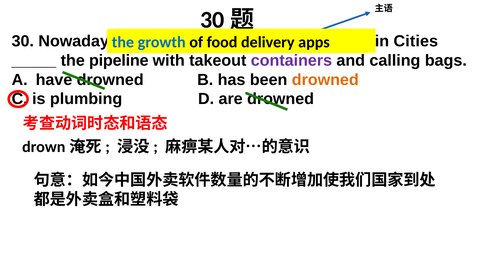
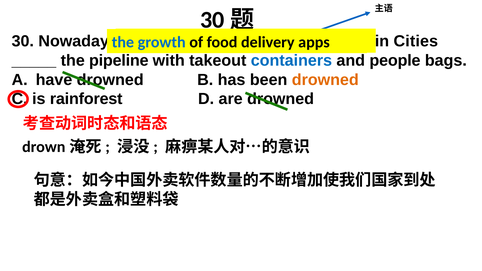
containers colour: purple -> blue
calling: calling -> people
plumbing: plumbing -> rainforest
